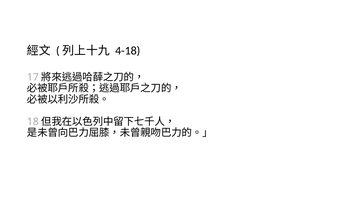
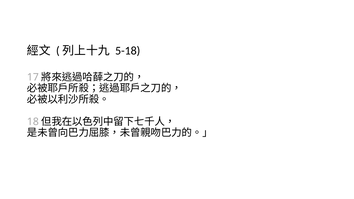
4-18: 4-18 -> 5-18
